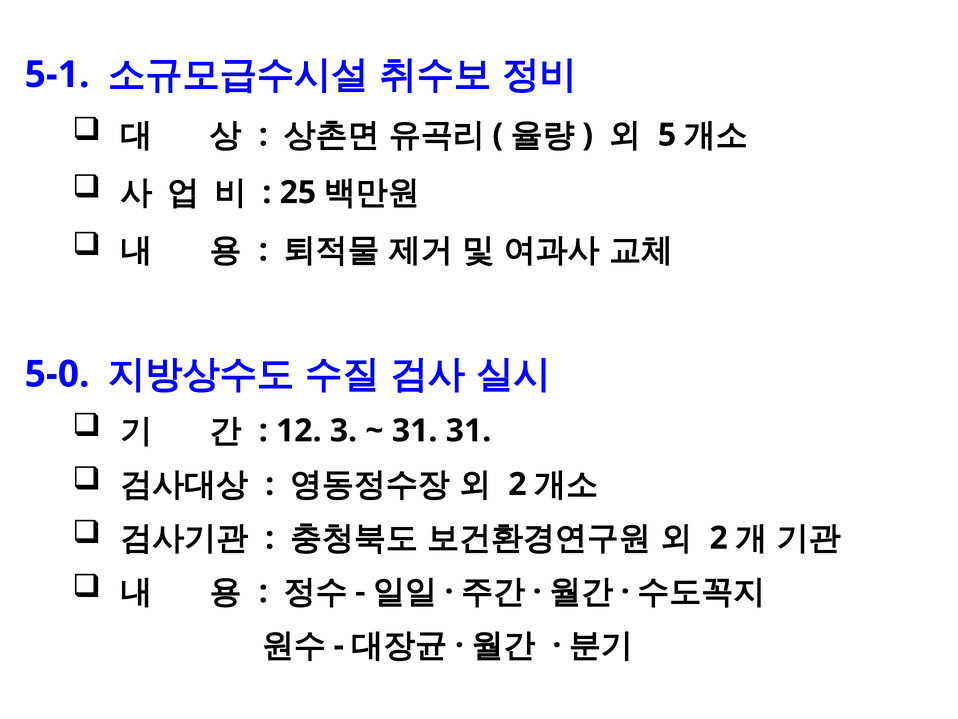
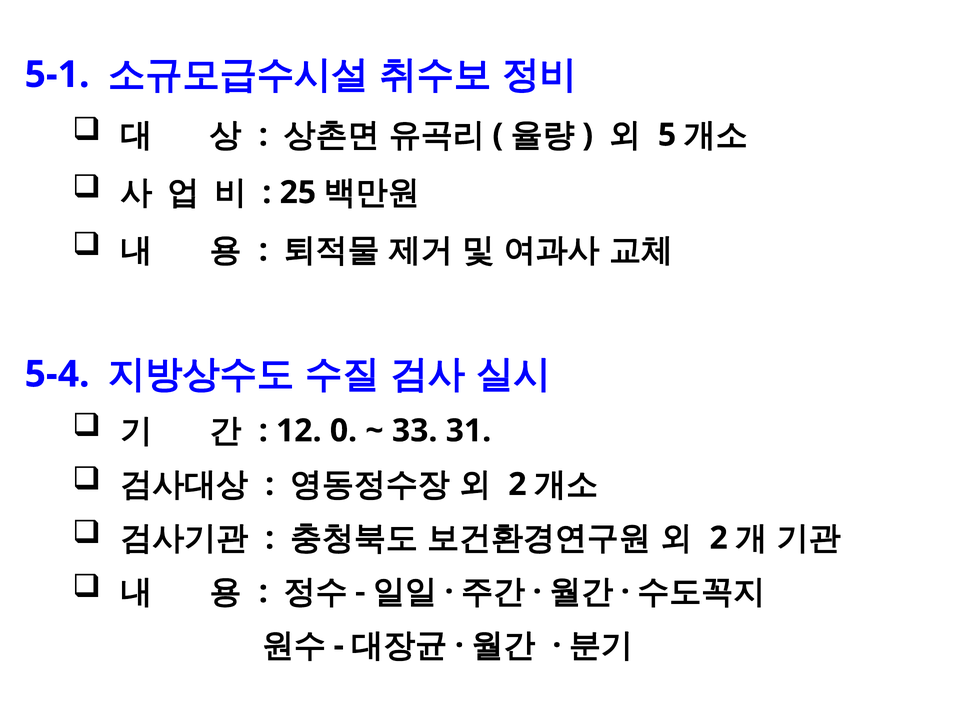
5-0: 5-0 -> 5-4
3: 3 -> 0
31 at (415, 430): 31 -> 33
